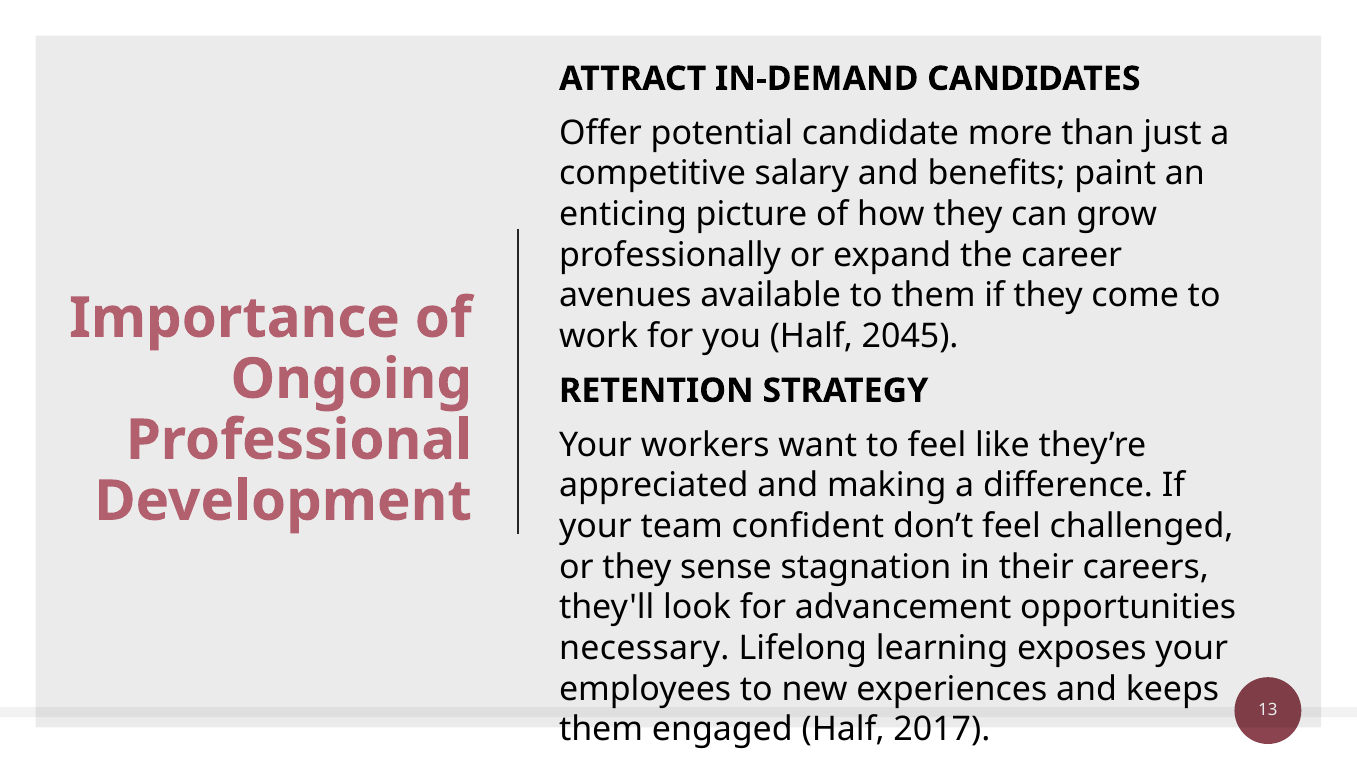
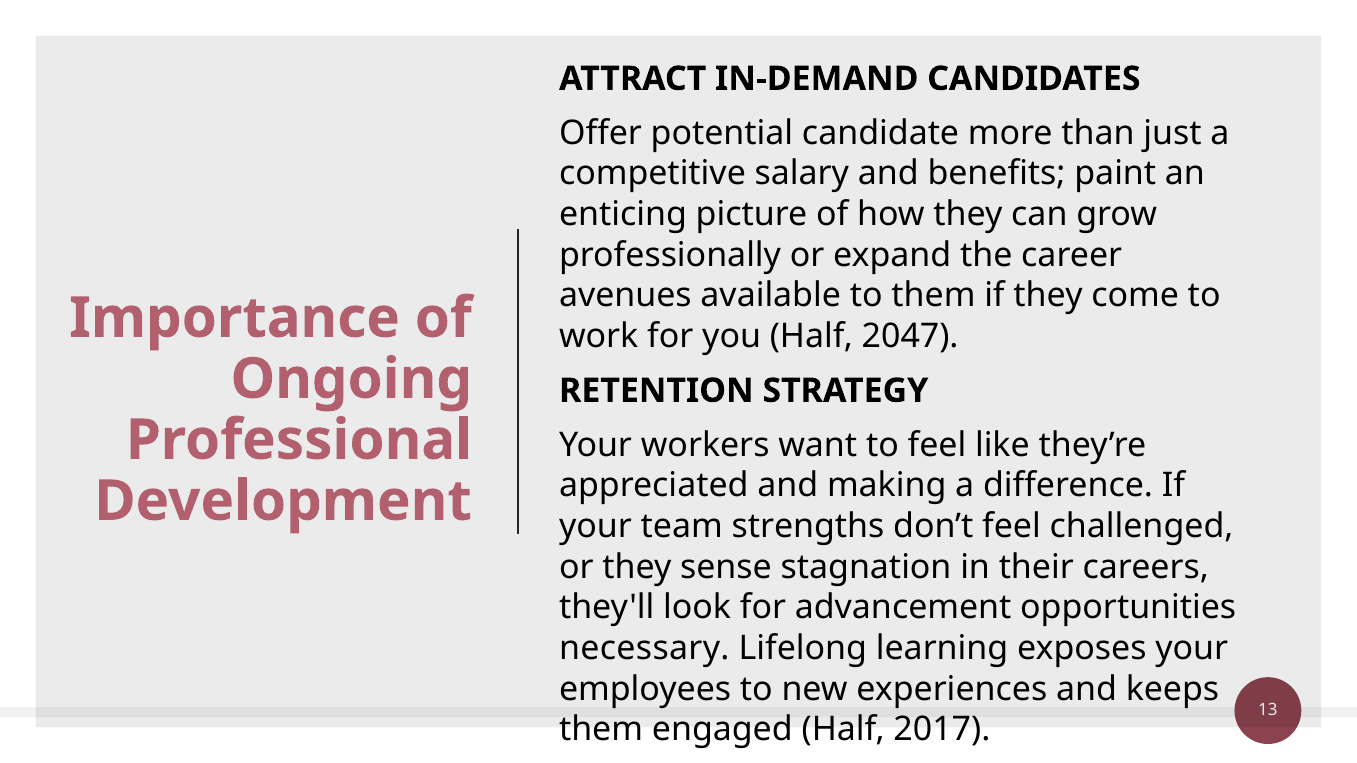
2045: 2045 -> 2047
confident: confident -> strengths
